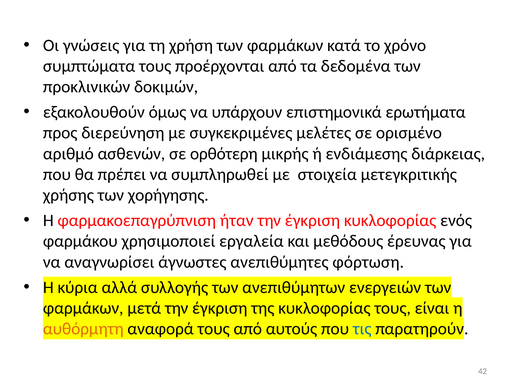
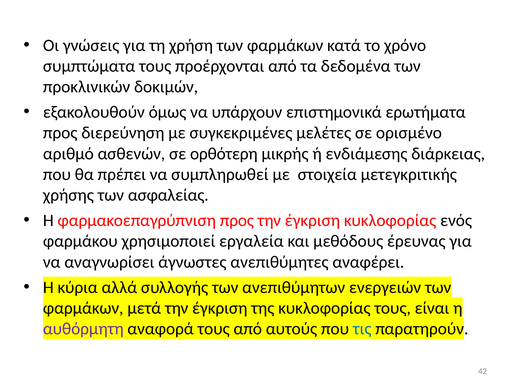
χορήγησης: χορήγησης -> ασφαλείας
φαρμακοεπαγρύπνιση ήταν: ήταν -> προς
φόρτωση: φόρτωση -> αναφέρει
αυθόρμητη colour: orange -> purple
